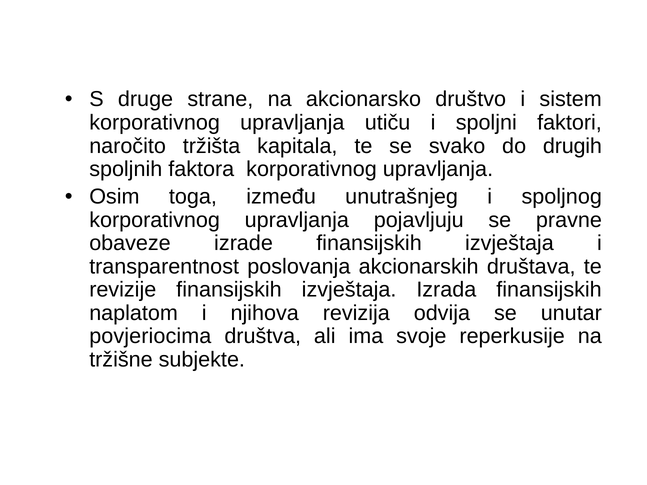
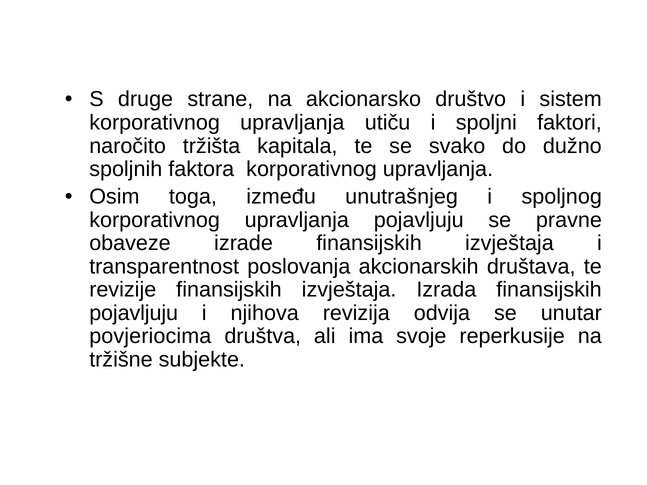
drugih: drugih -> dužno
naplatom at (134, 313): naplatom -> pojavljuju
